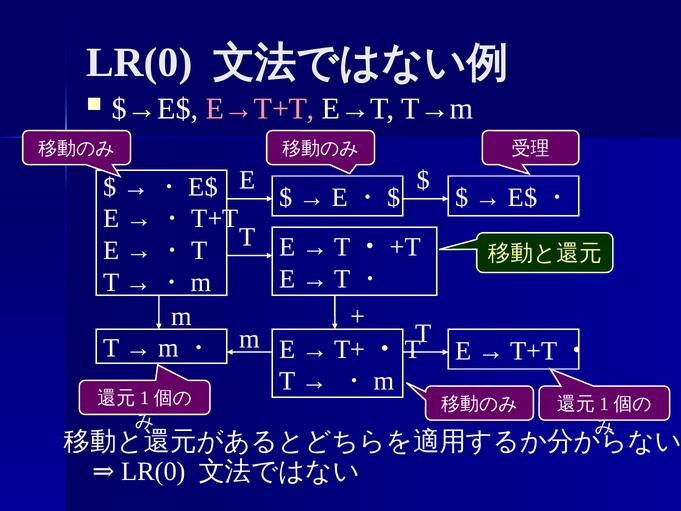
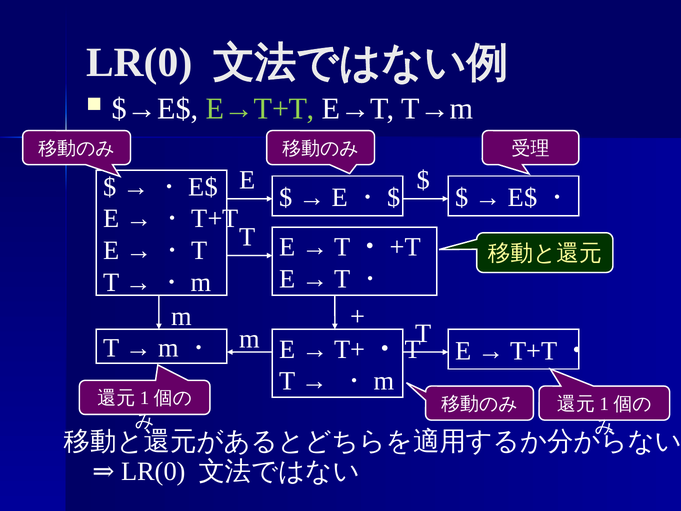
E→T+T colour: pink -> light green
